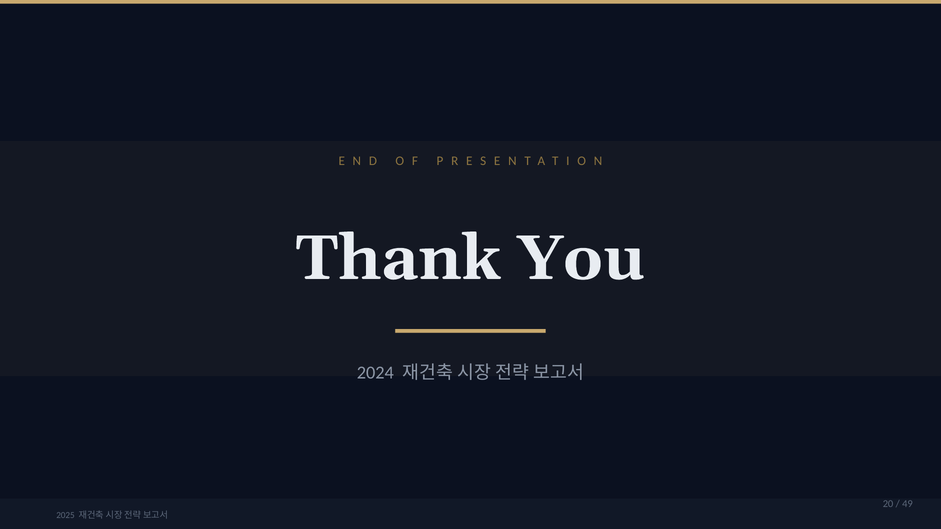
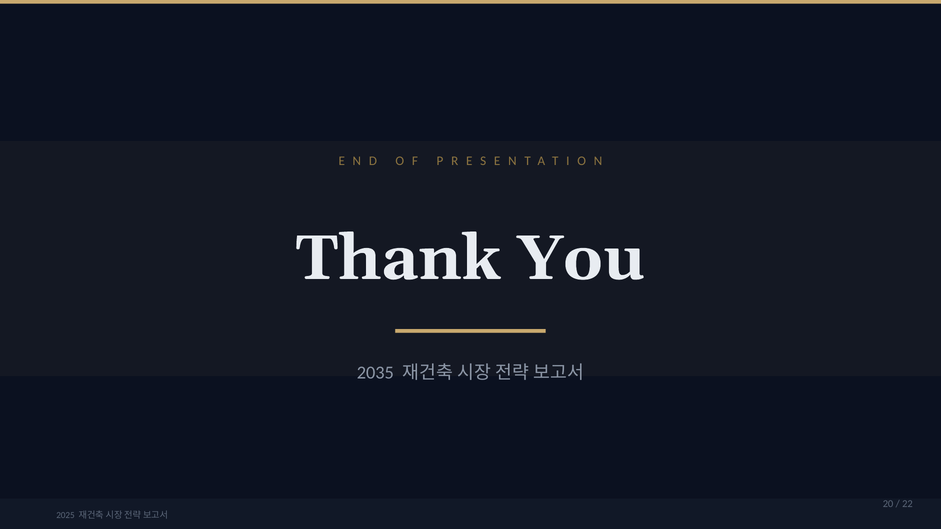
2024: 2024 -> 2035
49: 49 -> 22
